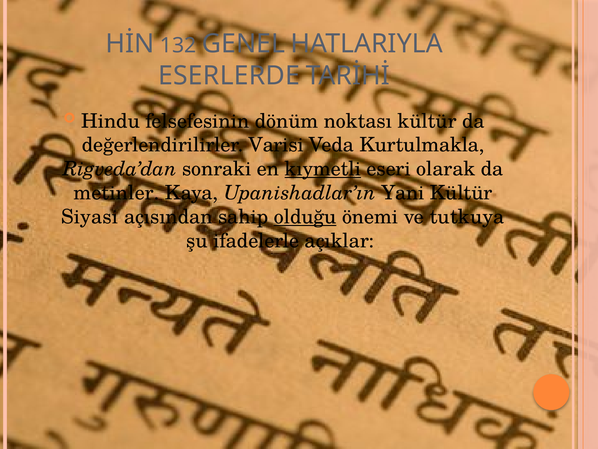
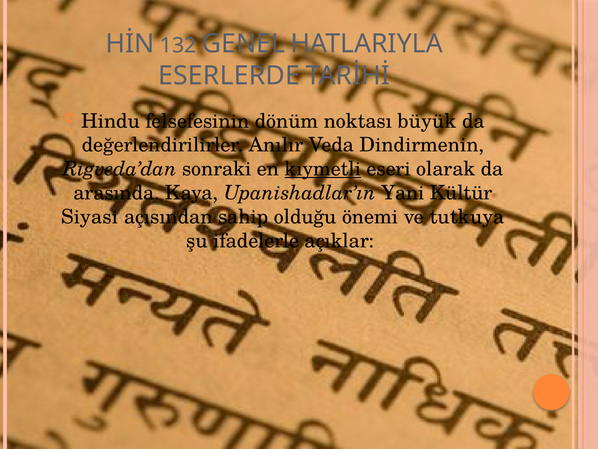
noktası kültür: kültür -> büyük
Varisi: Varisi -> Anılır
Kurtulmakla: Kurtulmakla -> Dindirmenin
metinler: metinler -> arasında
olduğu underline: present -> none
